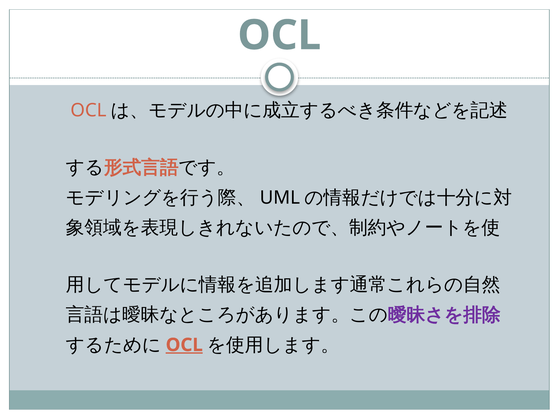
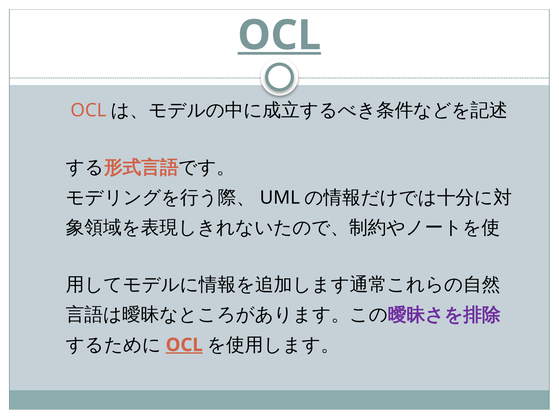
OCL at (279, 35) underline: none -> present
